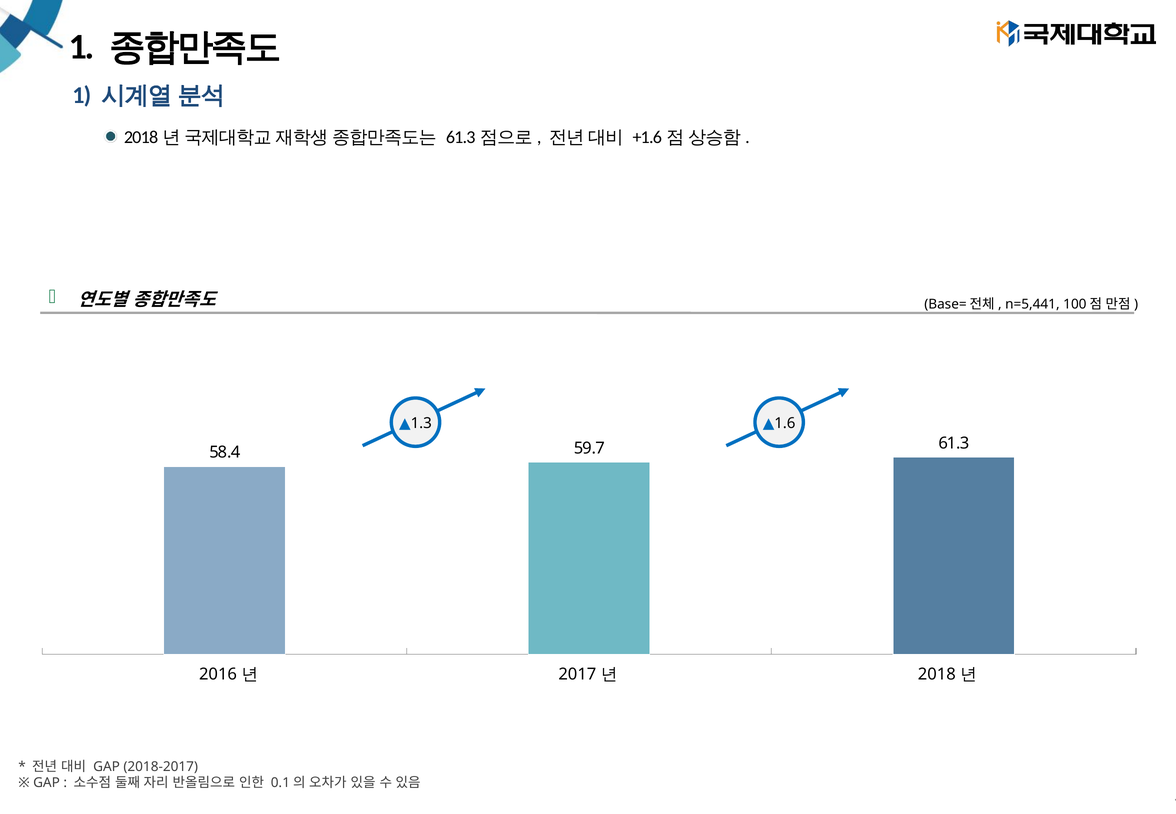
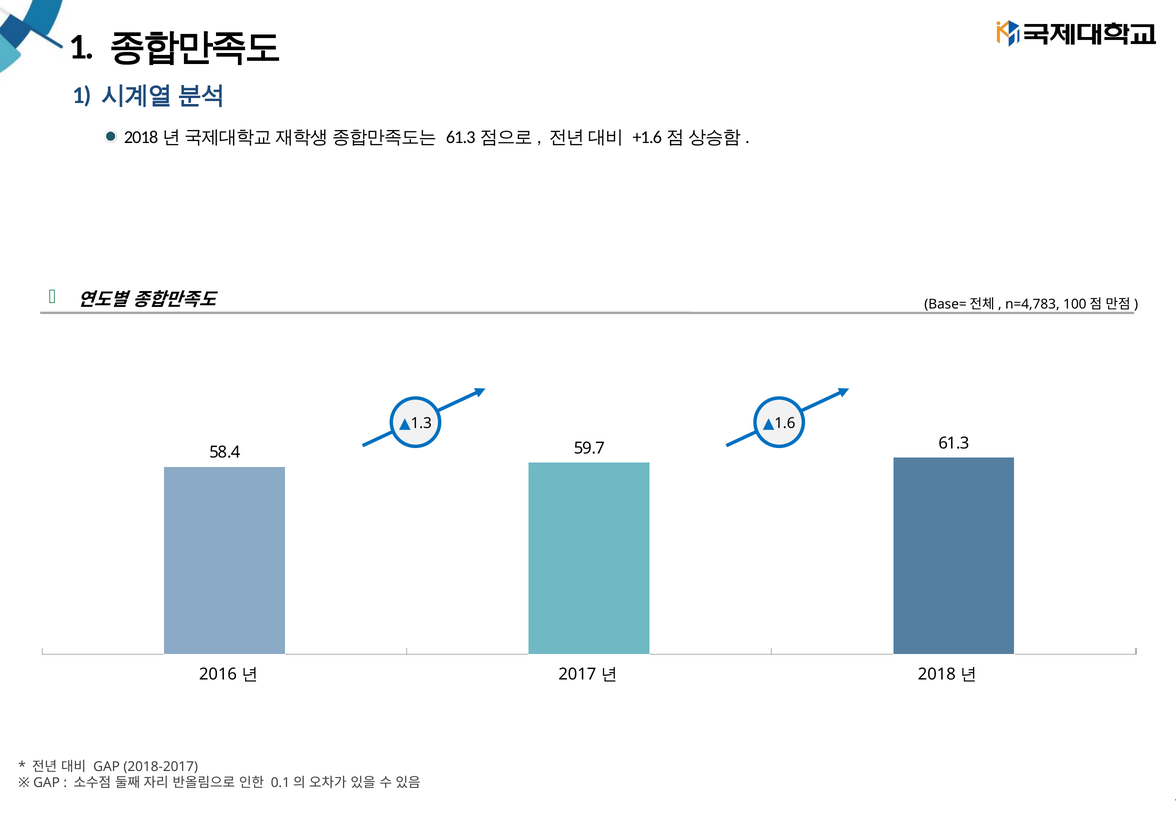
n=5,441: n=5,441 -> n=4,783
